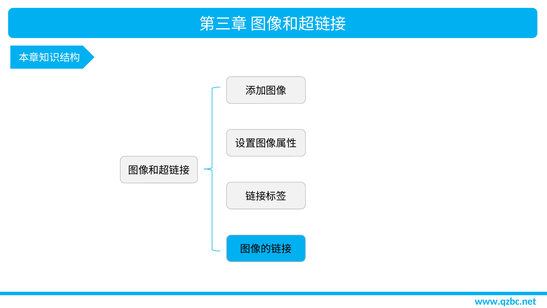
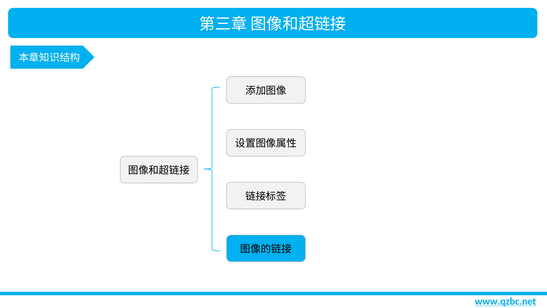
www.qzbc.net underline: none -> present
